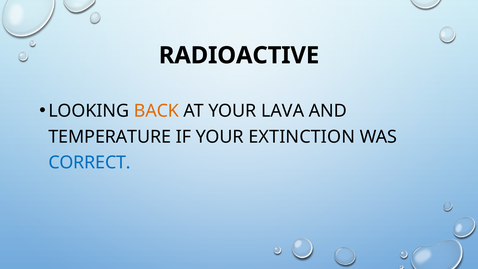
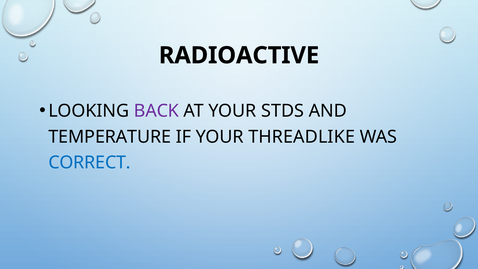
BACK colour: orange -> purple
LAVA: LAVA -> STDS
EXTINCTION: EXTINCTION -> THREADLIKE
